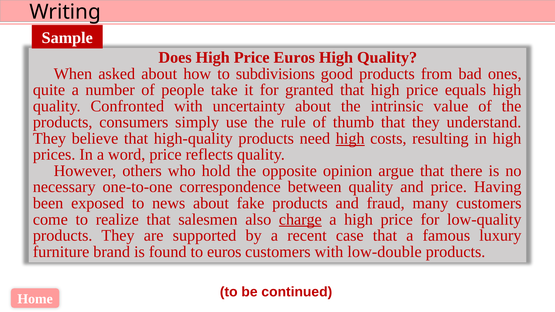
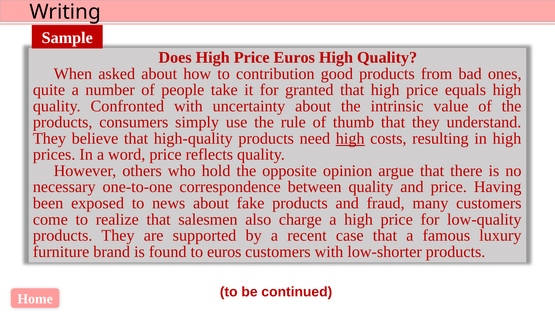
subdivisions: subdivisions -> contribution
charge underline: present -> none
low-double: low-double -> low-shorter
